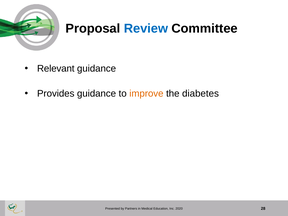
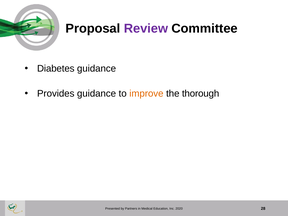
Review colour: blue -> purple
Relevant: Relevant -> Diabetes
diabetes: diabetes -> thorough
